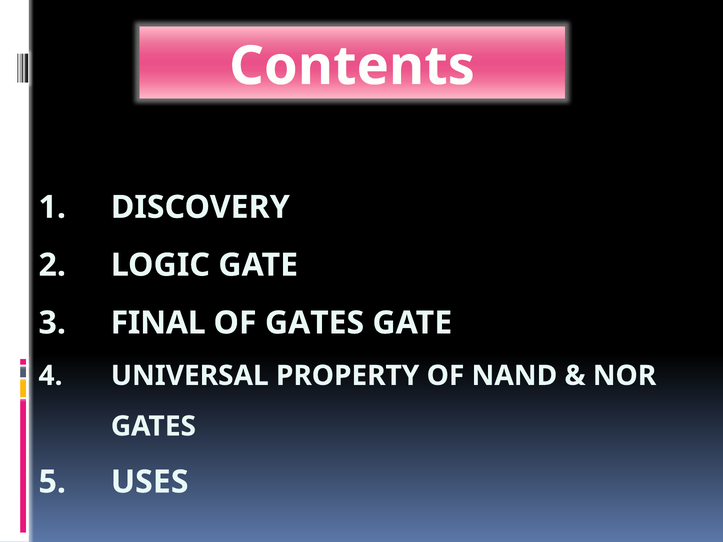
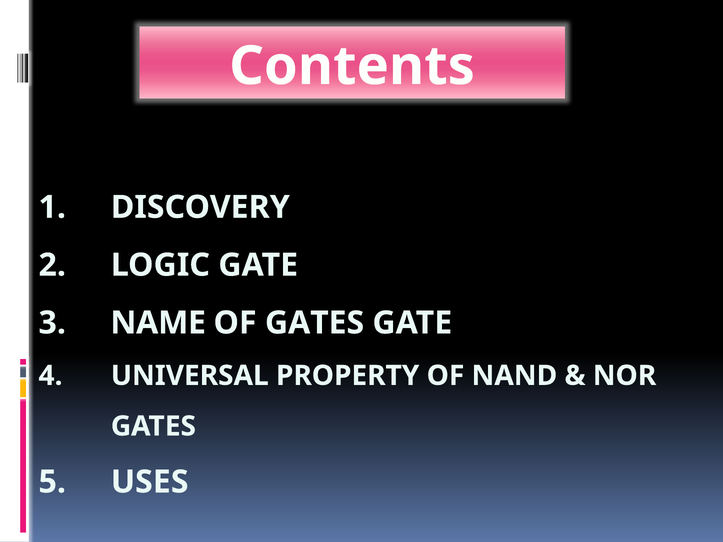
FINAL: FINAL -> NAME
